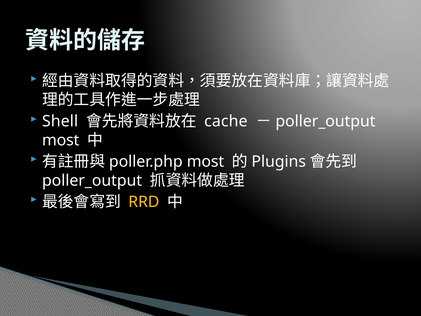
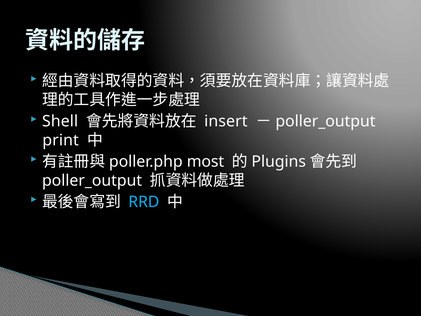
cache: cache -> insert
most at (61, 140): most -> print
RRD colour: yellow -> light blue
